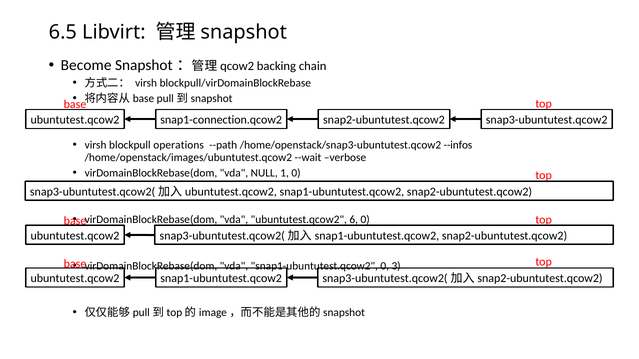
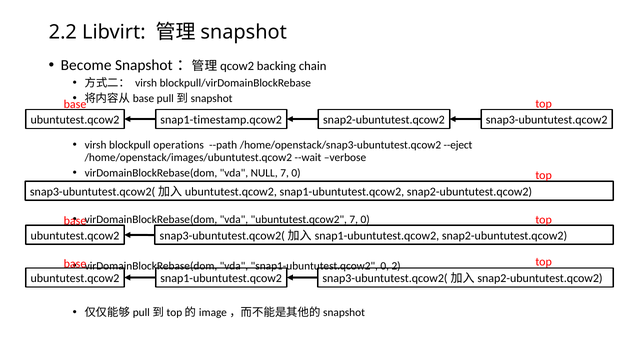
6.5: 6.5 -> 2.2
snap1-connection.qcow2: snap1-connection.qcow2 -> snap1-timestamp.qcow2
--infos: --infos -> --eject
NULL 1: 1 -> 7
ubuntutest.qcow2 6: 6 -> 7
3: 3 -> 2
